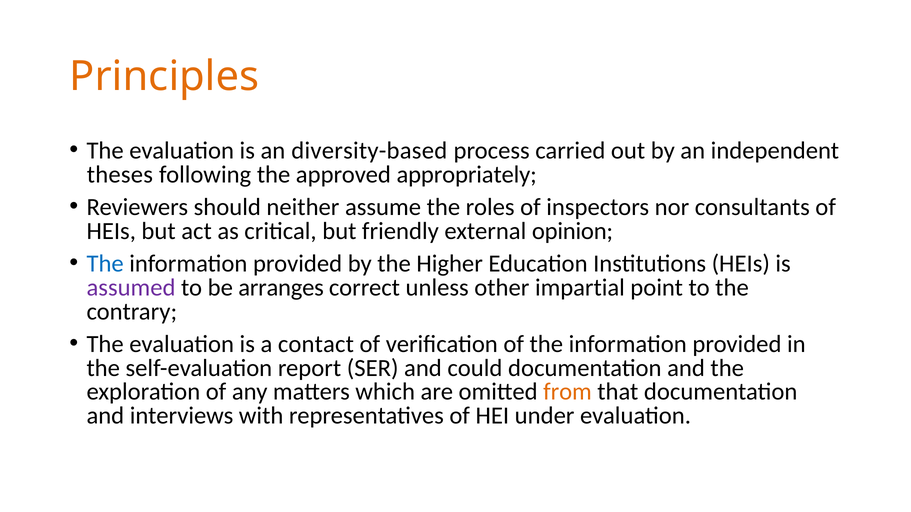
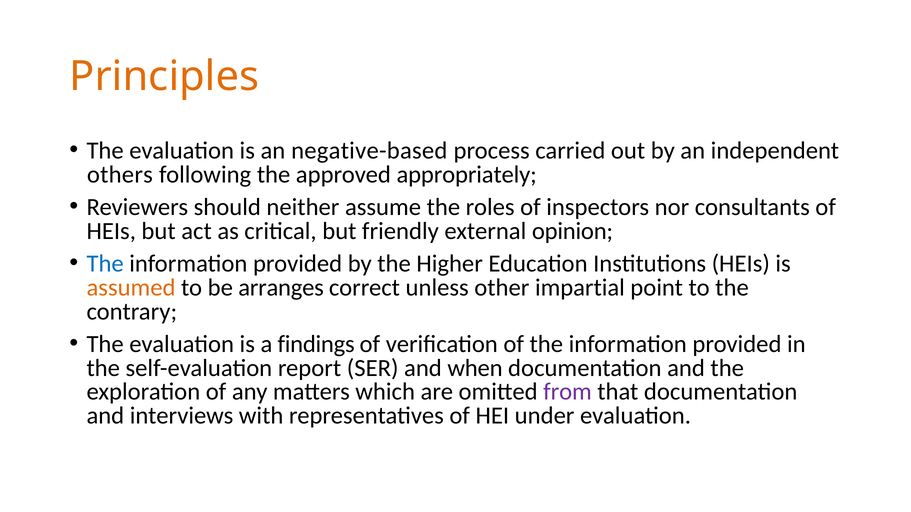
diversity-based: diversity-based -> negative-based
theses: theses -> others
assumed colour: purple -> orange
contact: contact -> findings
could: could -> when
from colour: orange -> purple
